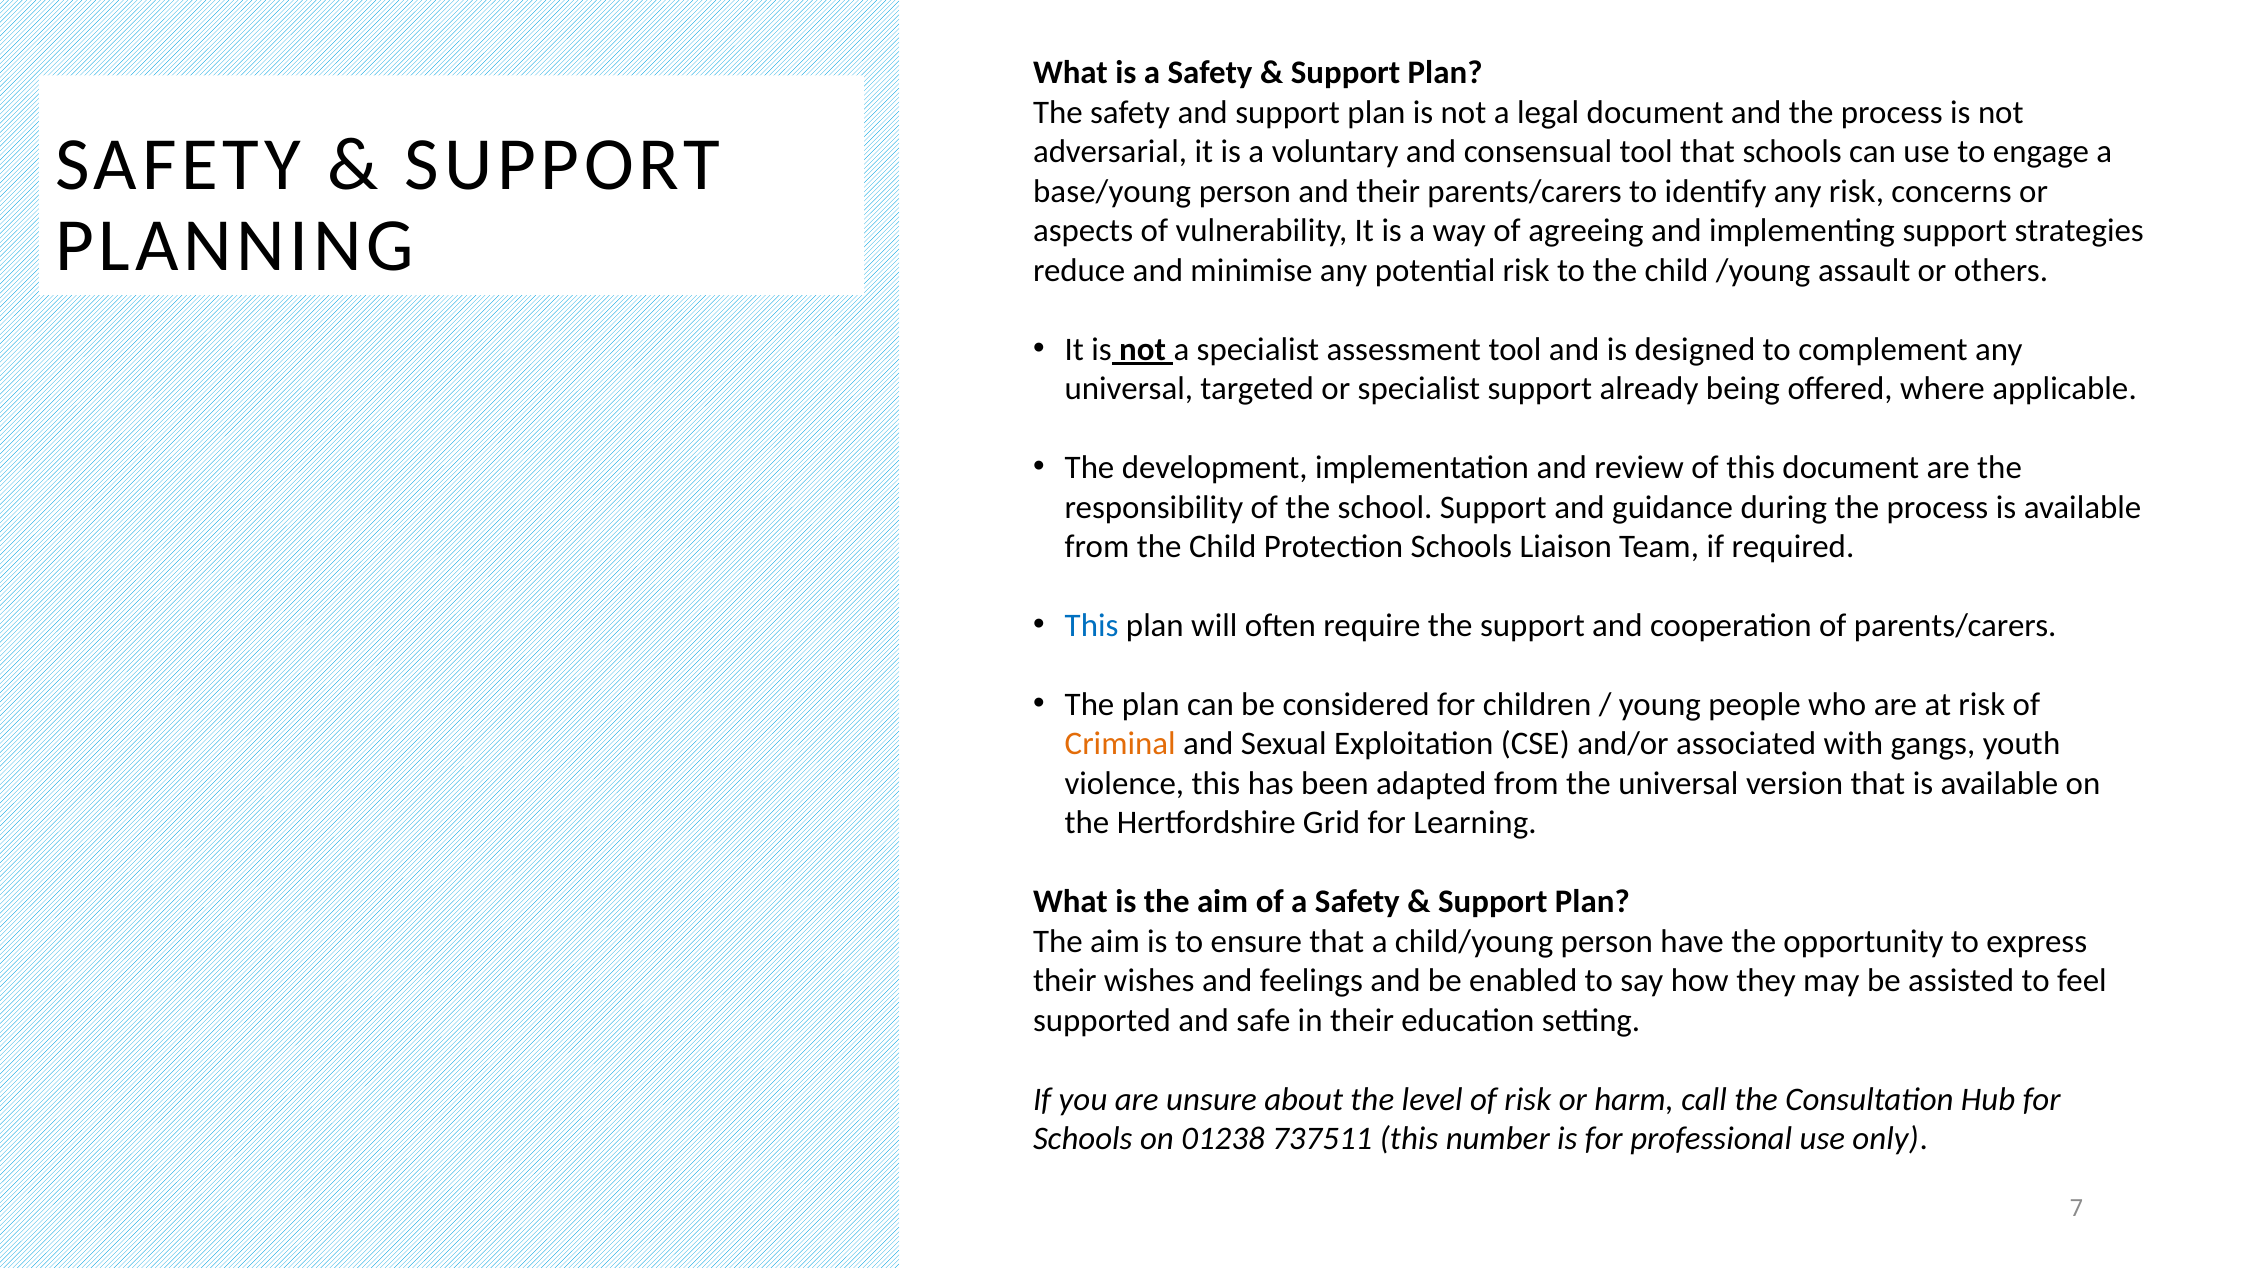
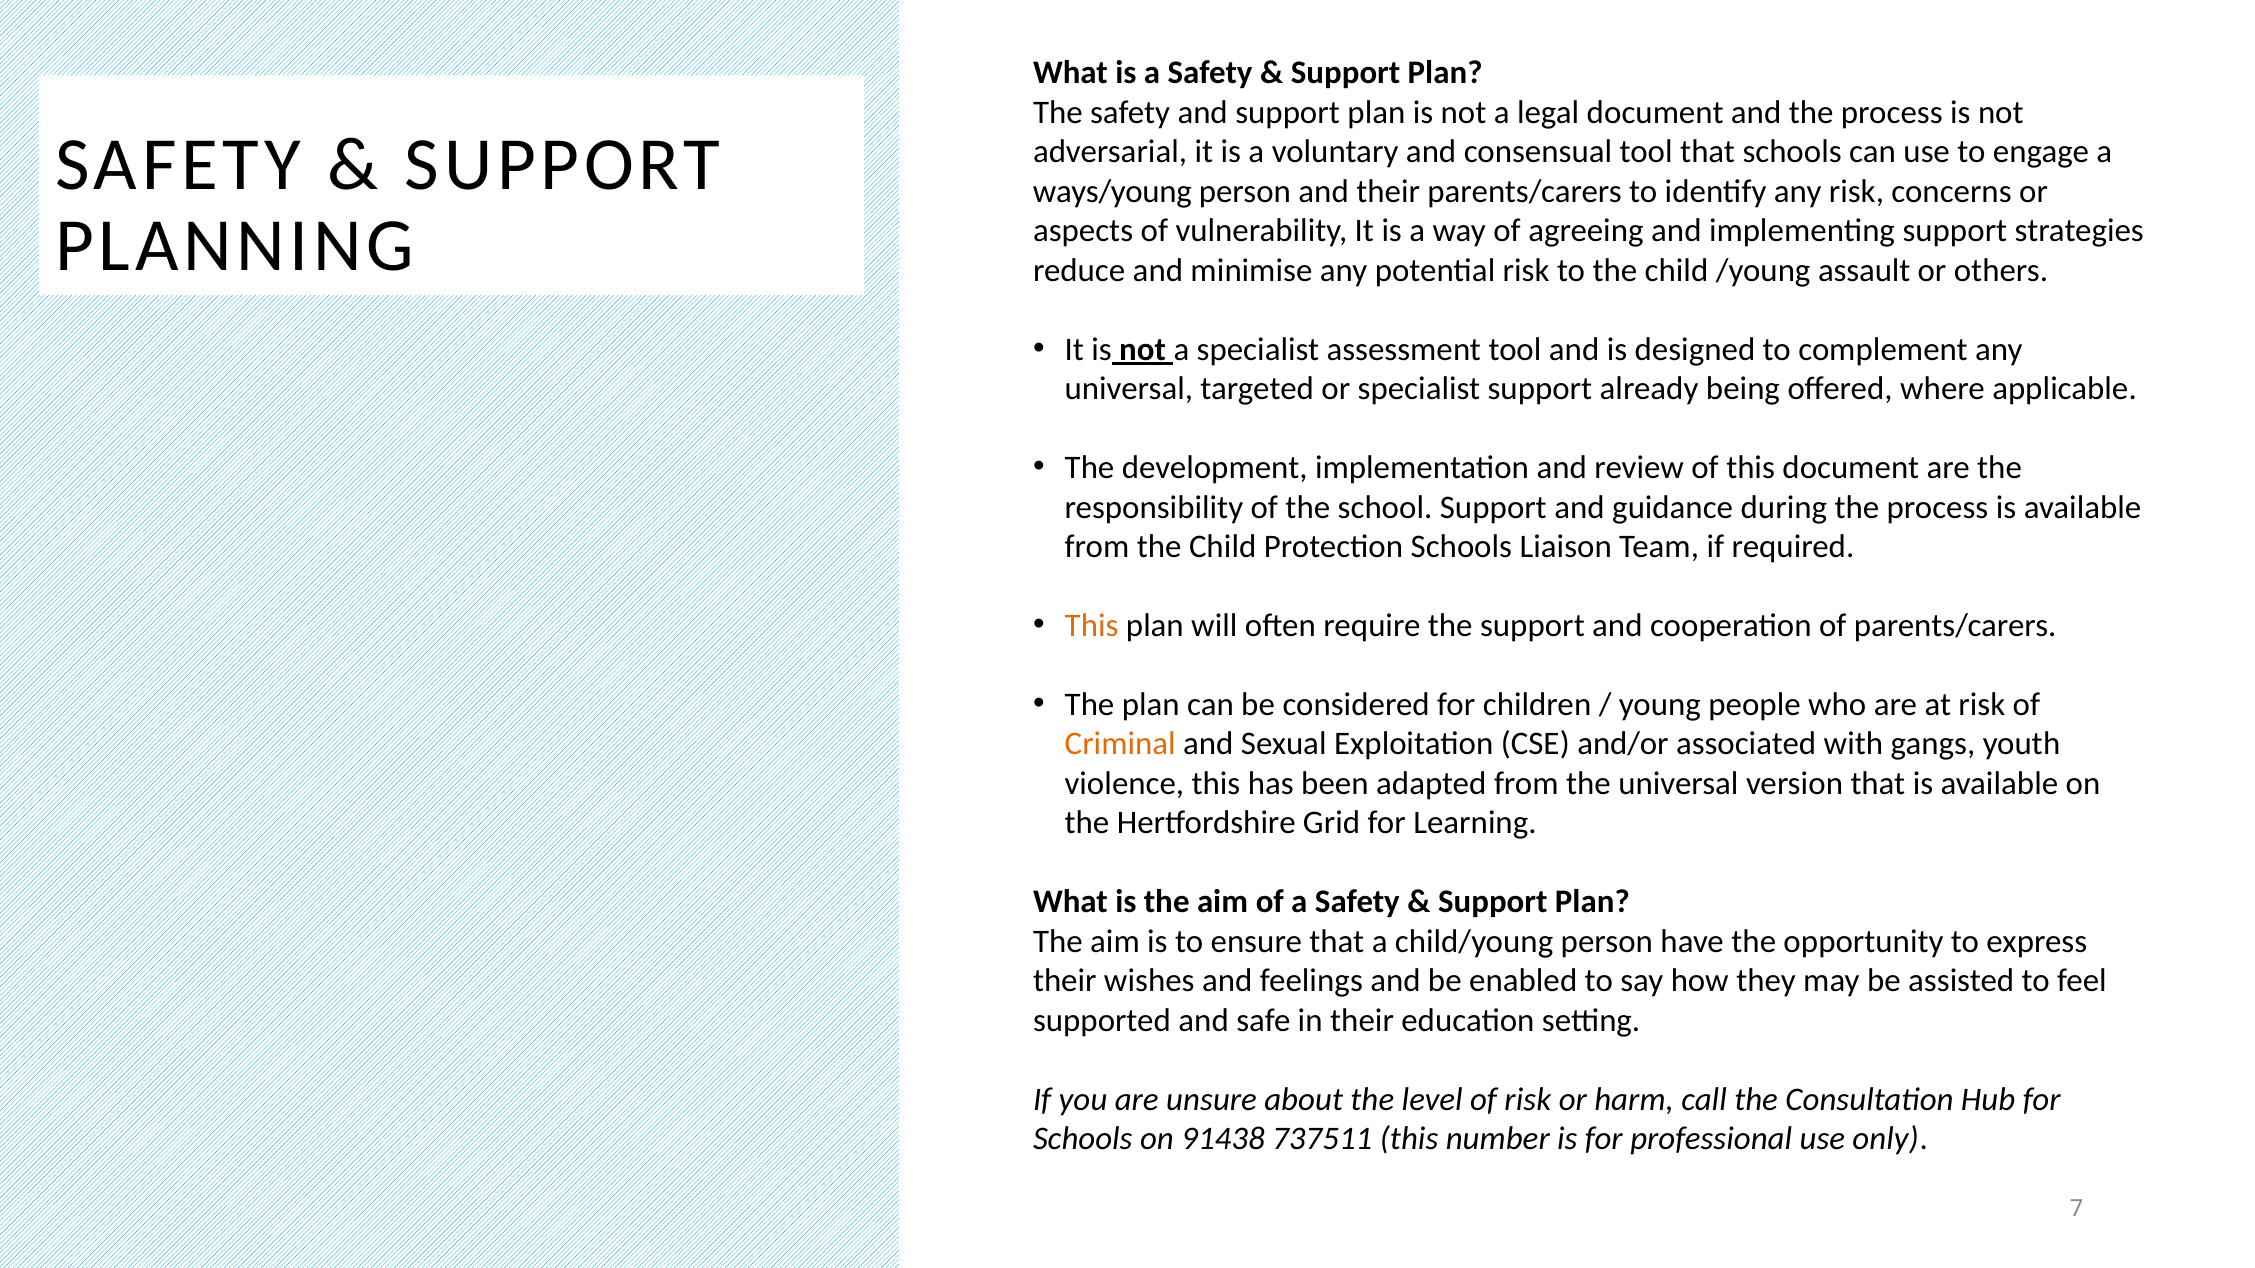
base/young: base/young -> ways/young
This at (1092, 626) colour: blue -> orange
01238: 01238 -> 91438
